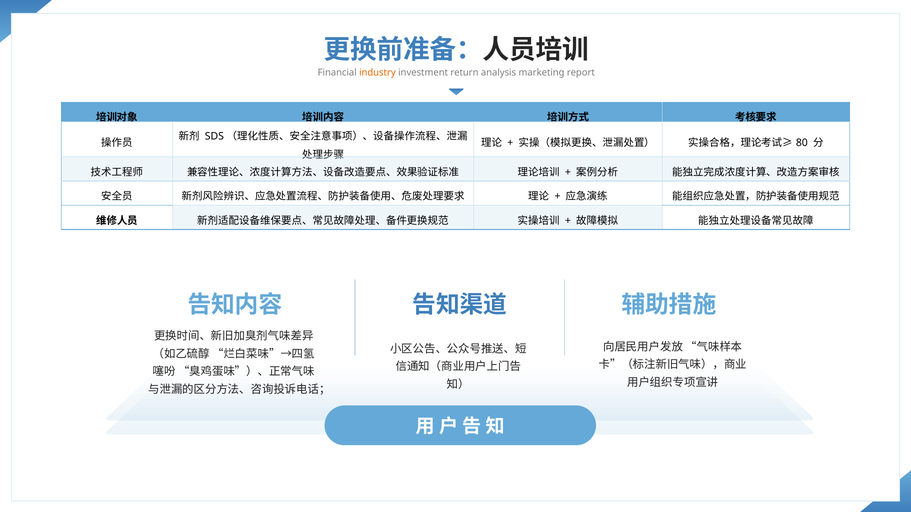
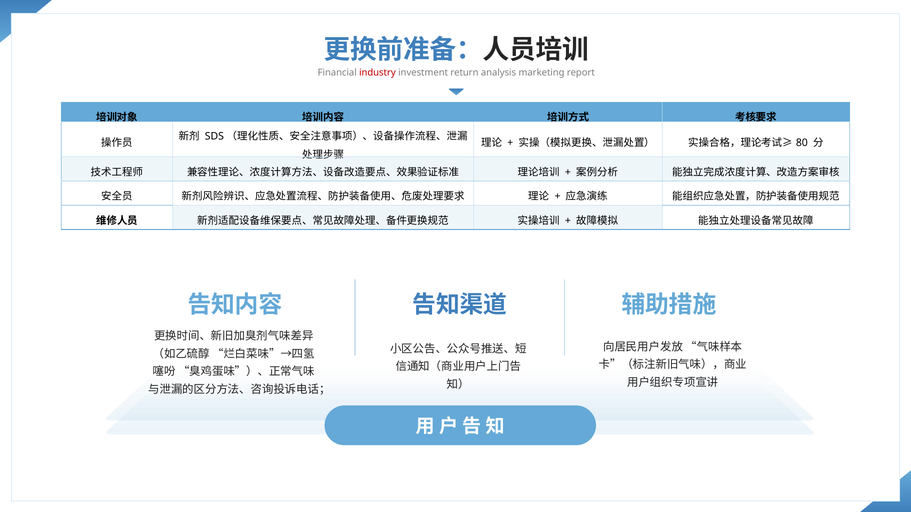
industry colour: orange -> red
